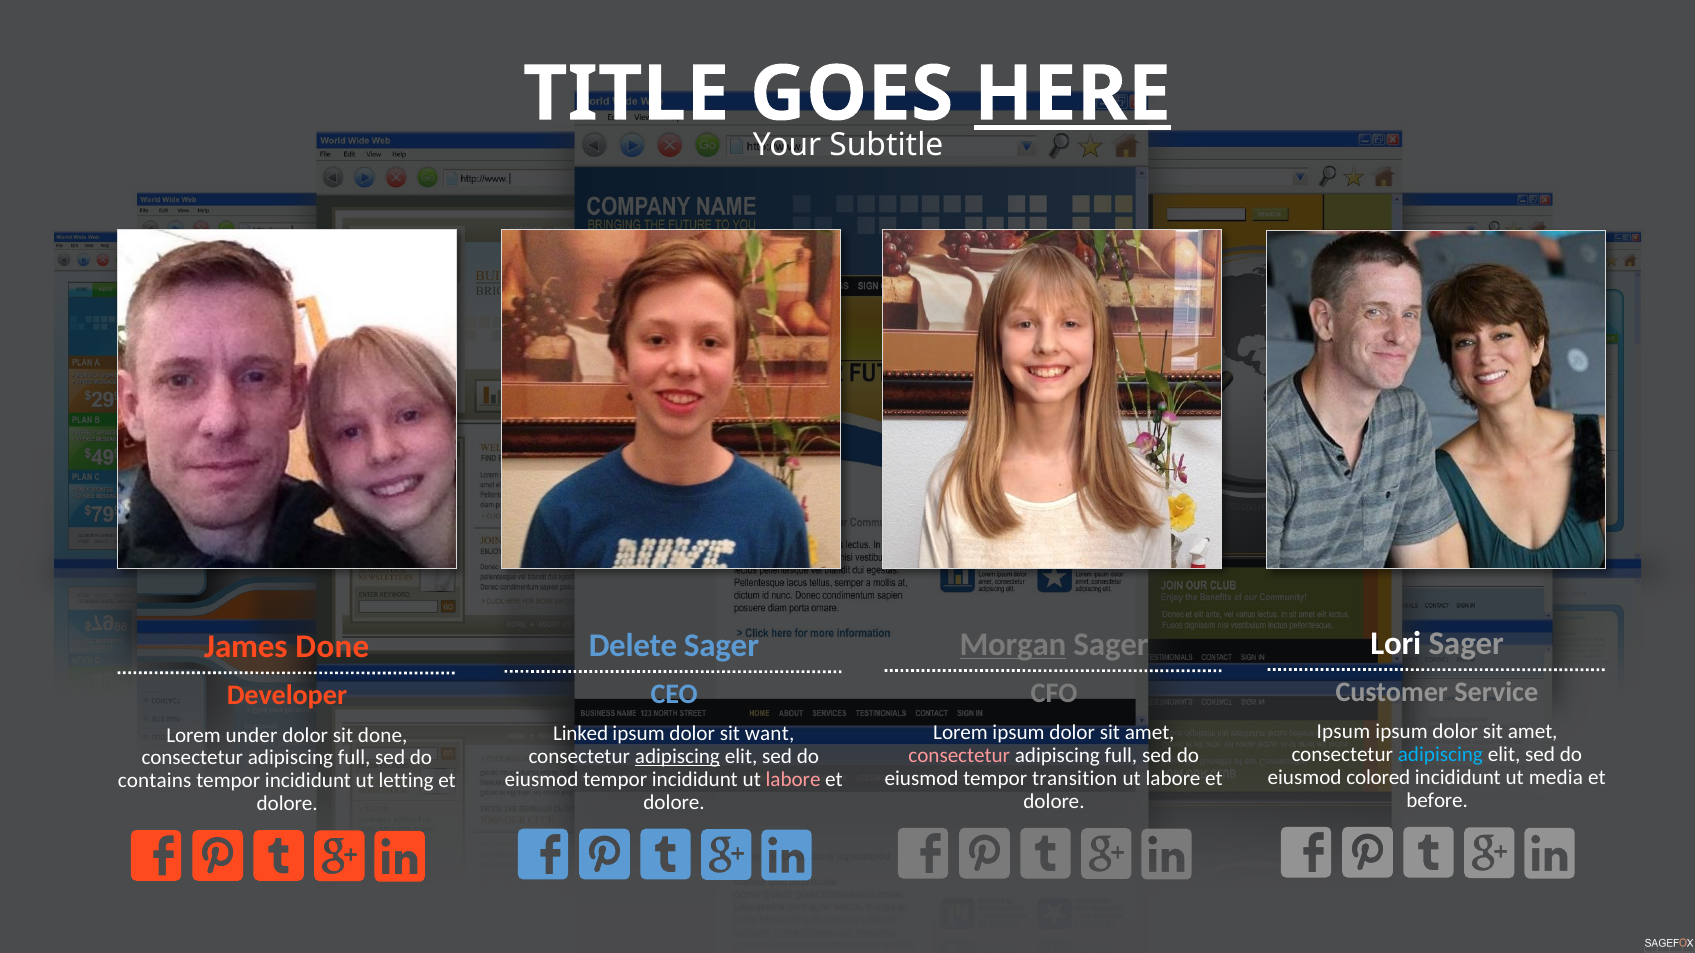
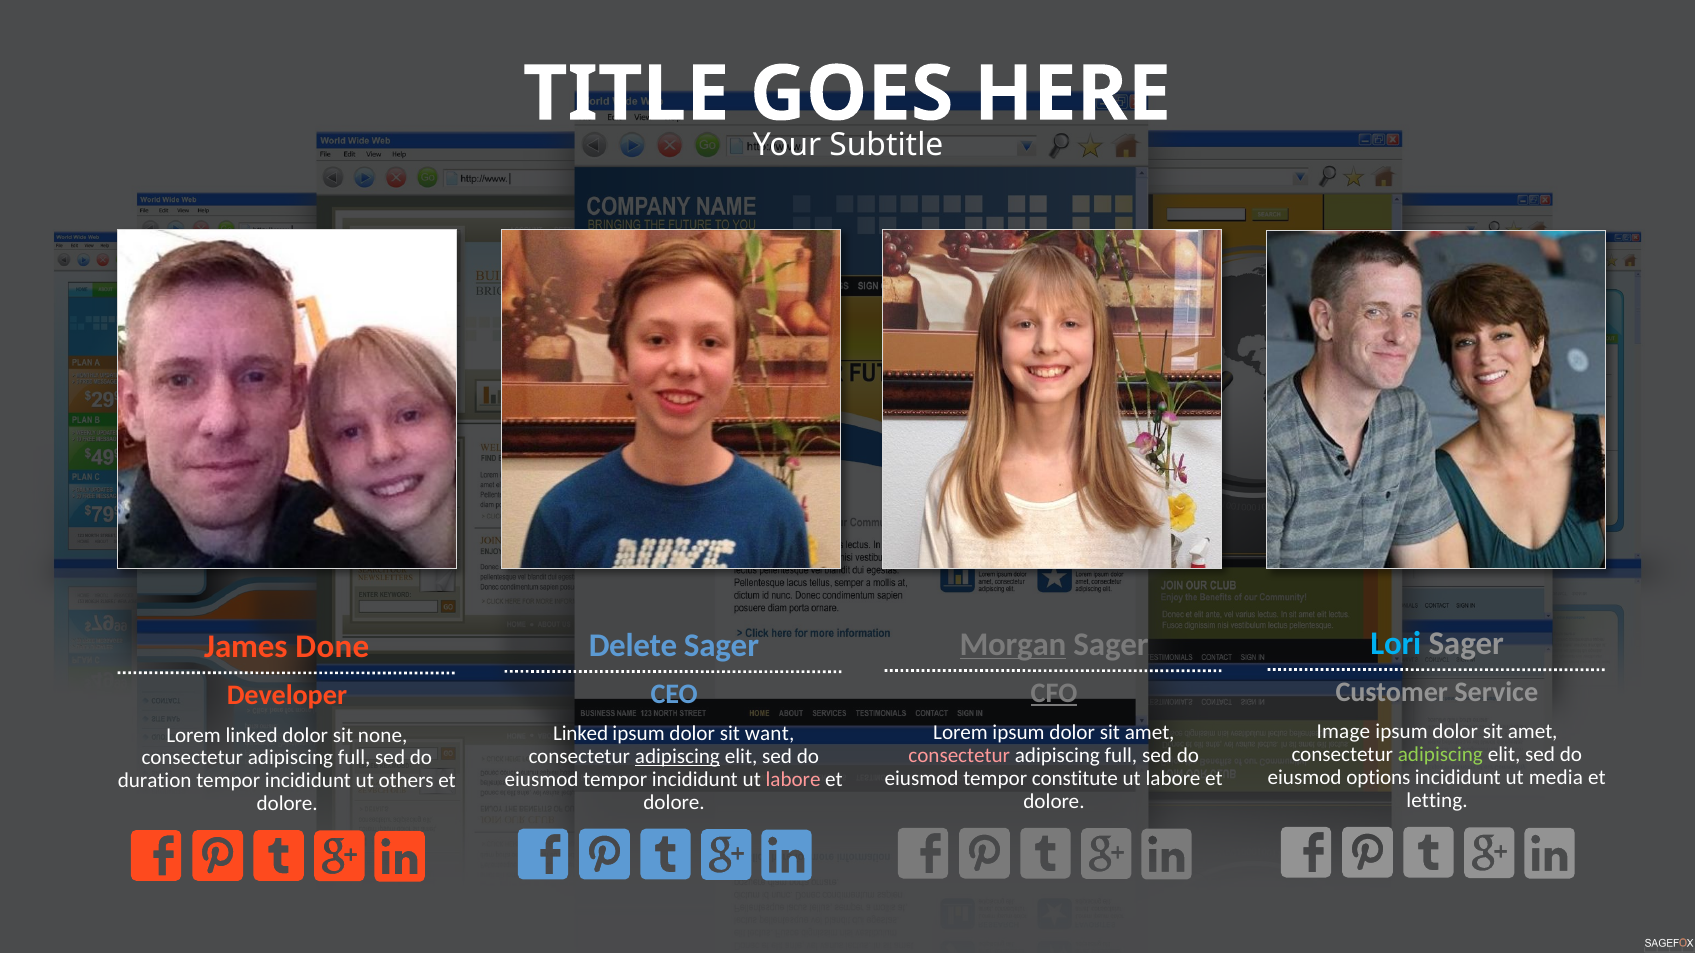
HERE underline: present -> none
Lori colour: white -> light blue
CFO underline: none -> present
Ipsum at (1343, 732): Ipsum -> Image
Lorem under: under -> linked
sit done: done -> none
adipiscing at (1440, 755) colour: light blue -> light green
colored: colored -> options
transition: transition -> constitute
contains: contains -> duration
letting: letting -> others
before: before -> letting
